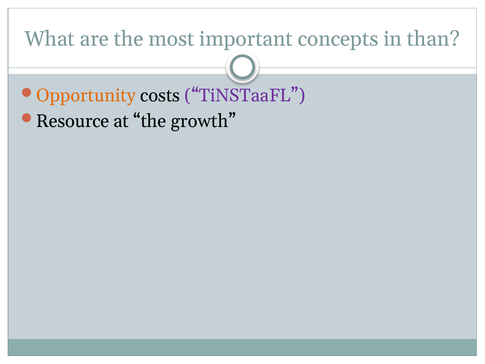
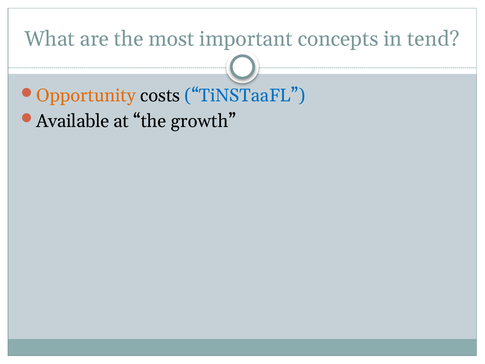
than: than -> tend
TiNSTaaFL colour: purple -> blue
Resource: Resource -> Available
